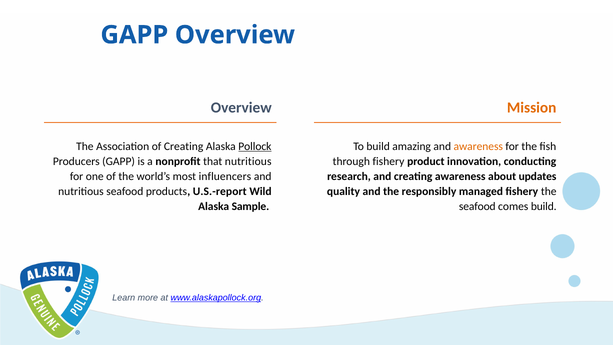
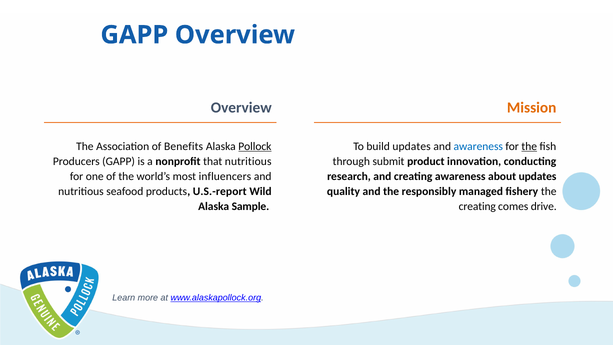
of Creating: Creating -> Benefits
build amazing: amazing -> updates
awareness at (478, 146) colour: orange -> blue
the at (529, 146) underline: none -> present
through fishery: fishery -> submit
seafood at (477, 206): seafood -> creating
comes build: build -> drive
